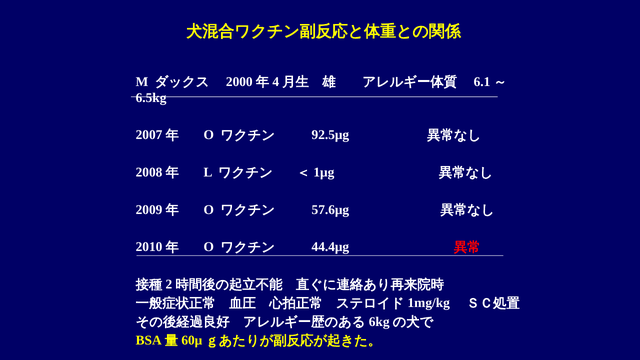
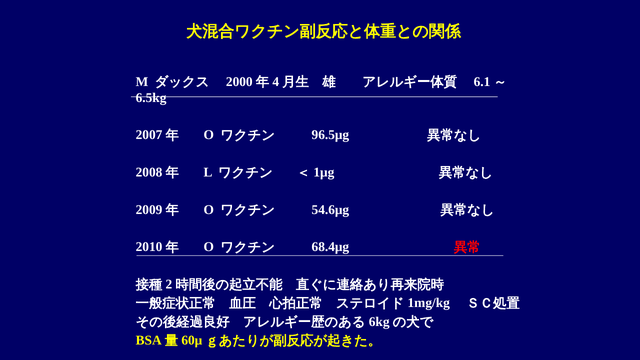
92.5μg: 92.5μg -> 96.5μg
57.6μg: 57.6μg -> 54.6μg
44.4μg: 44.4μg -> 68.4μg
